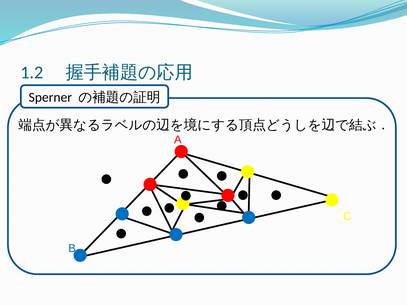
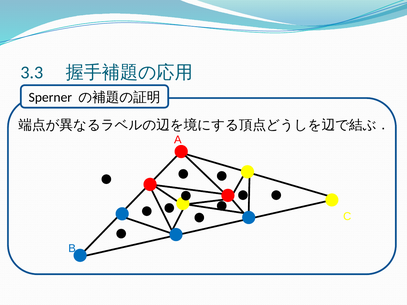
1.2: 1.2 -> 3.3
